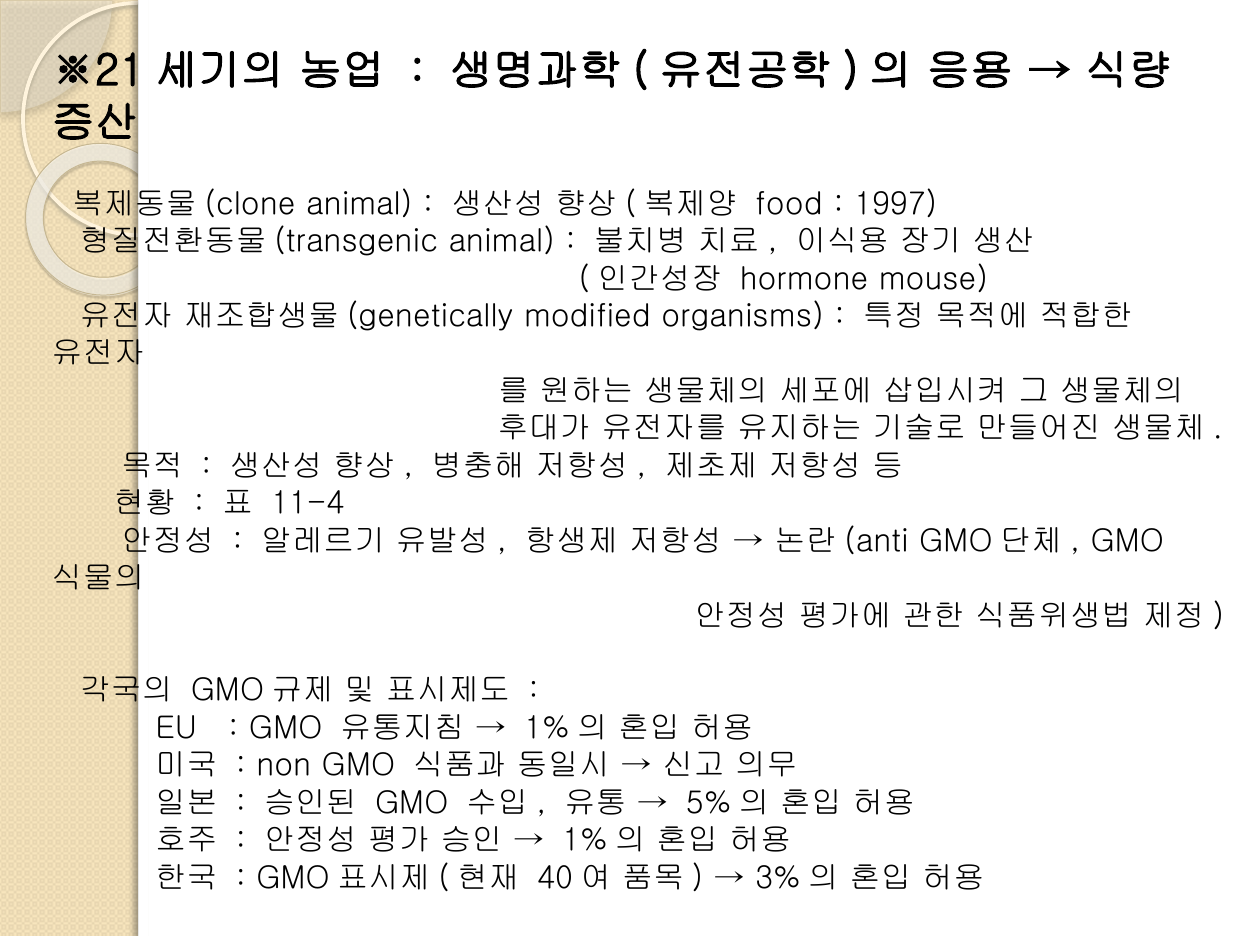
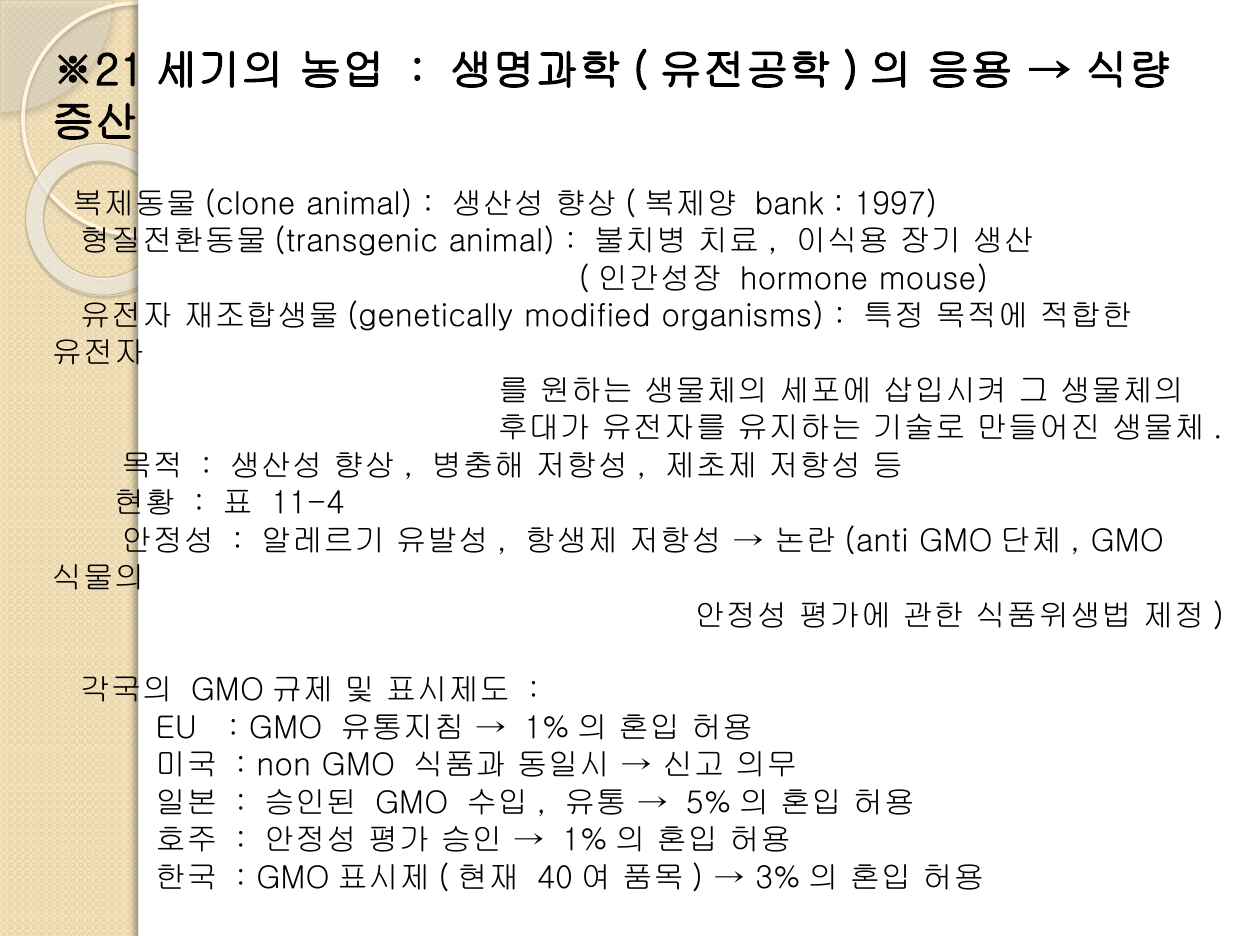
food: food -> bank
